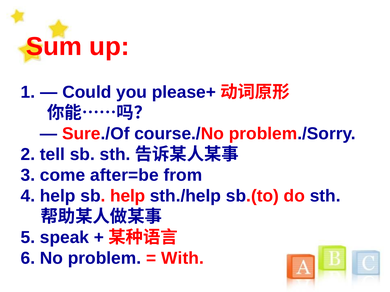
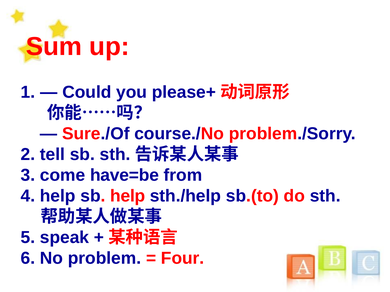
after=be: after=be -> have=be
With: With -> Four
